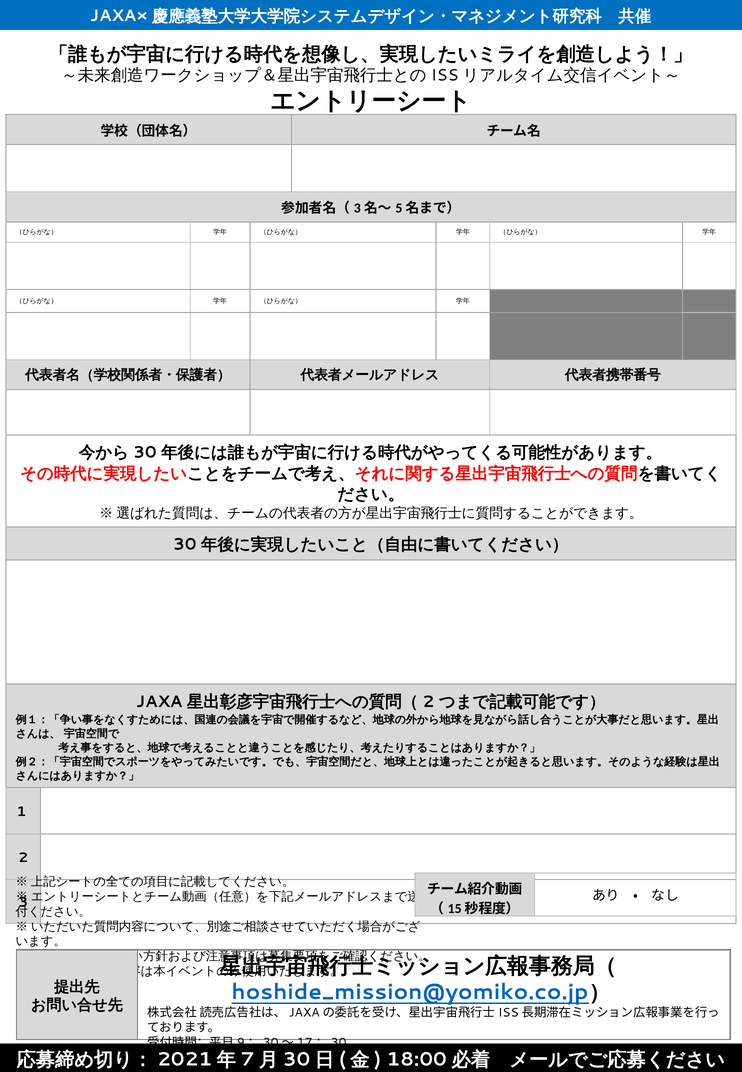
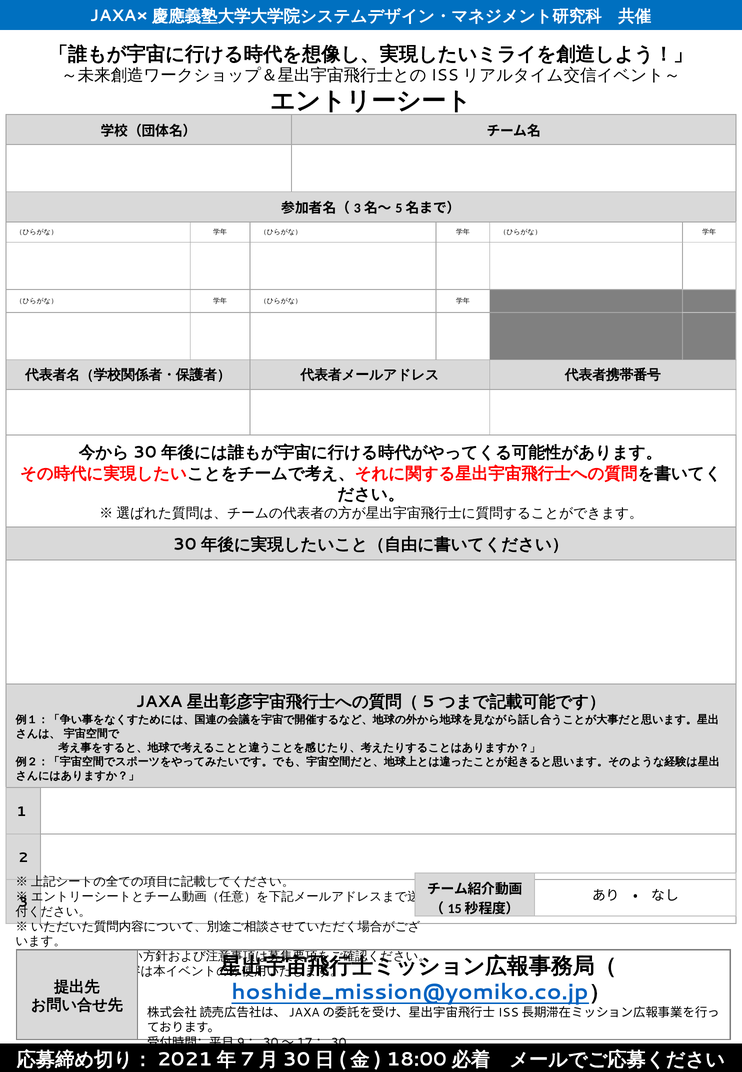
2 at (428, 701): 2 -> 5
